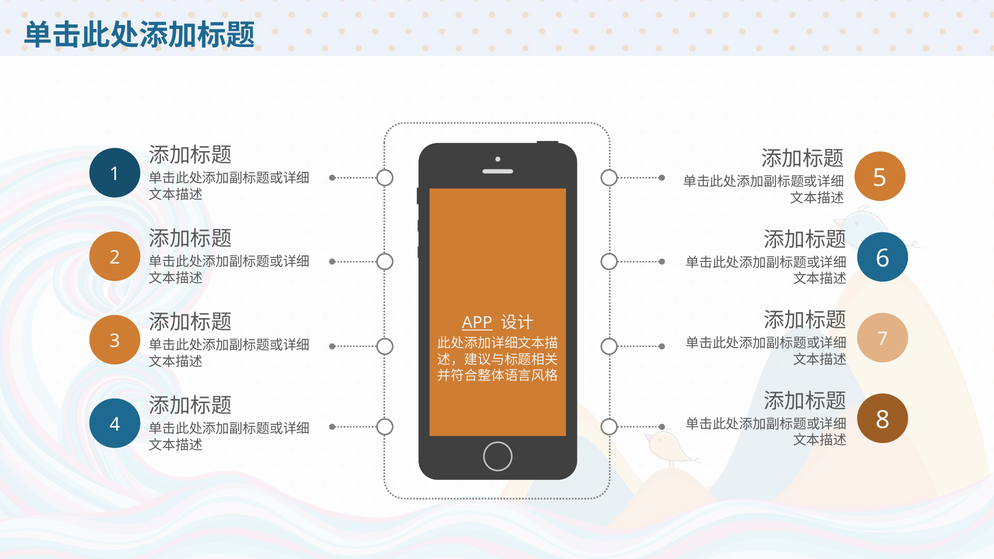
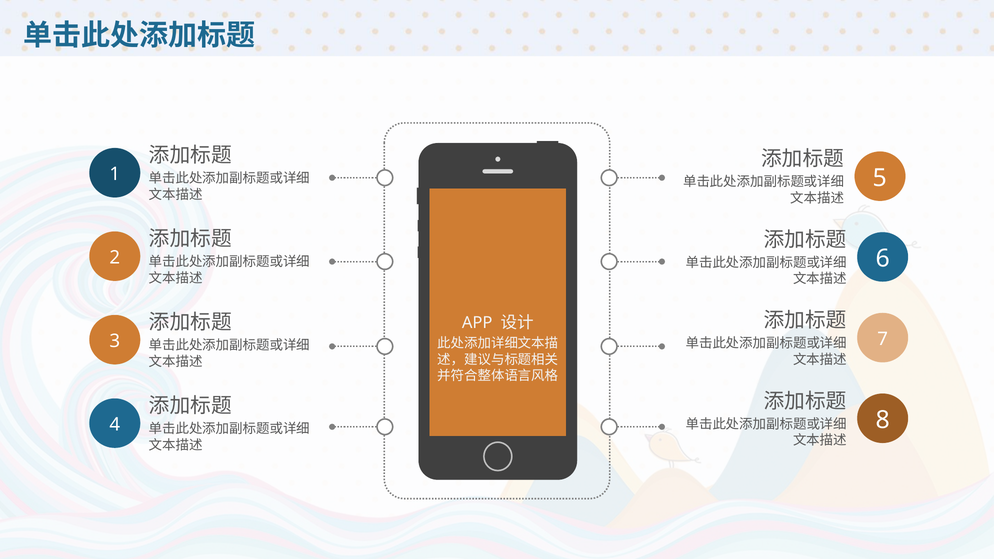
APP underline: present -> none
